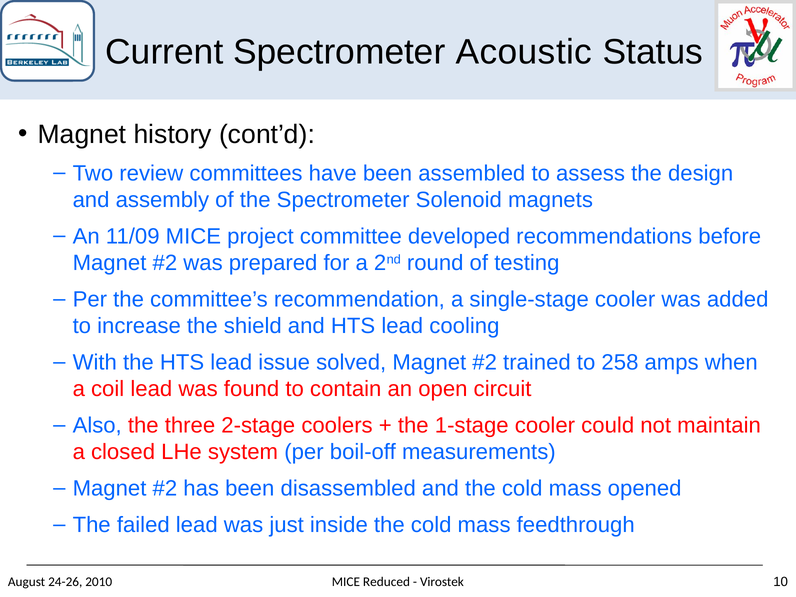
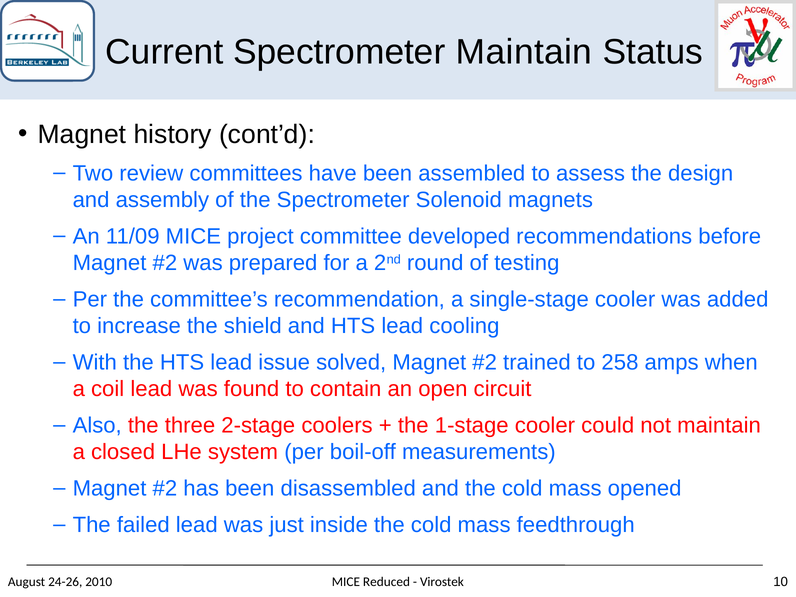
Spectrometer Acoustic: Acoustic -> Maintain
